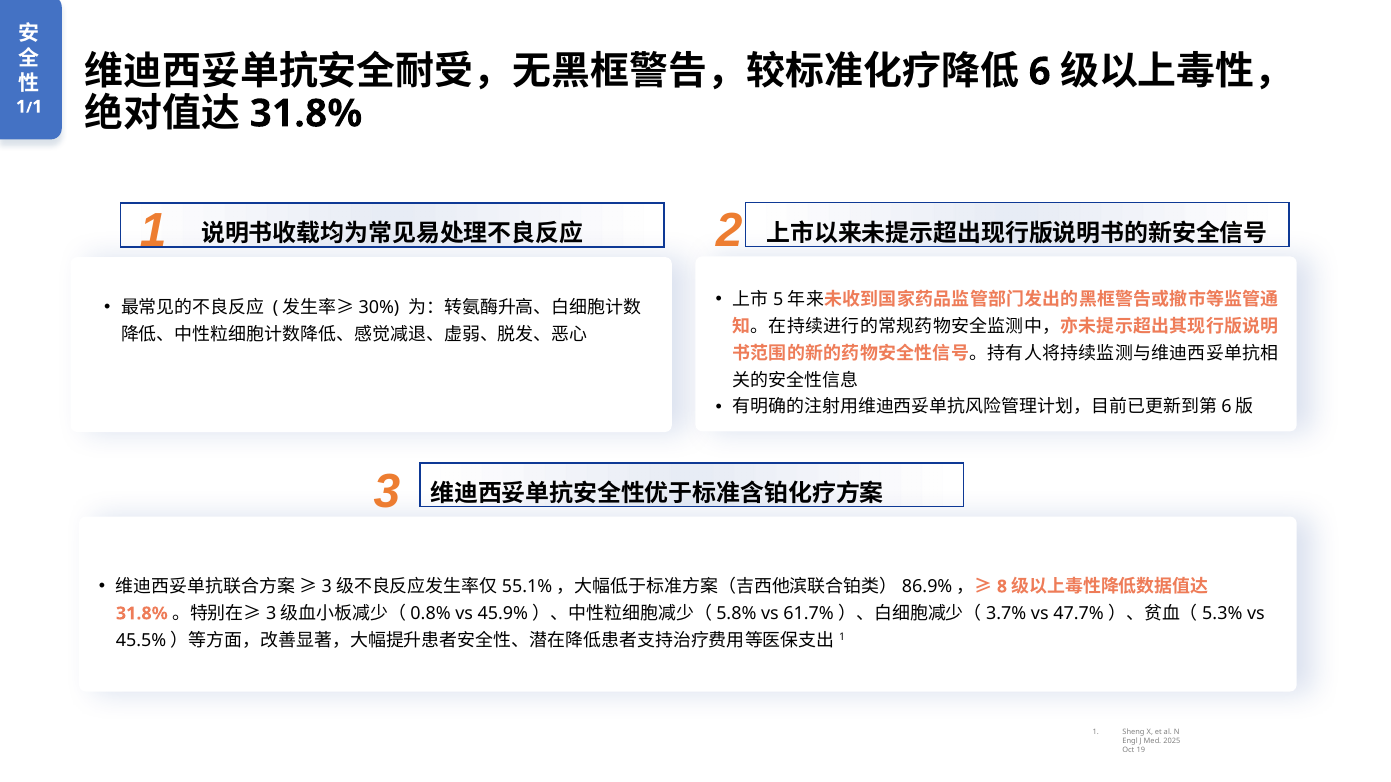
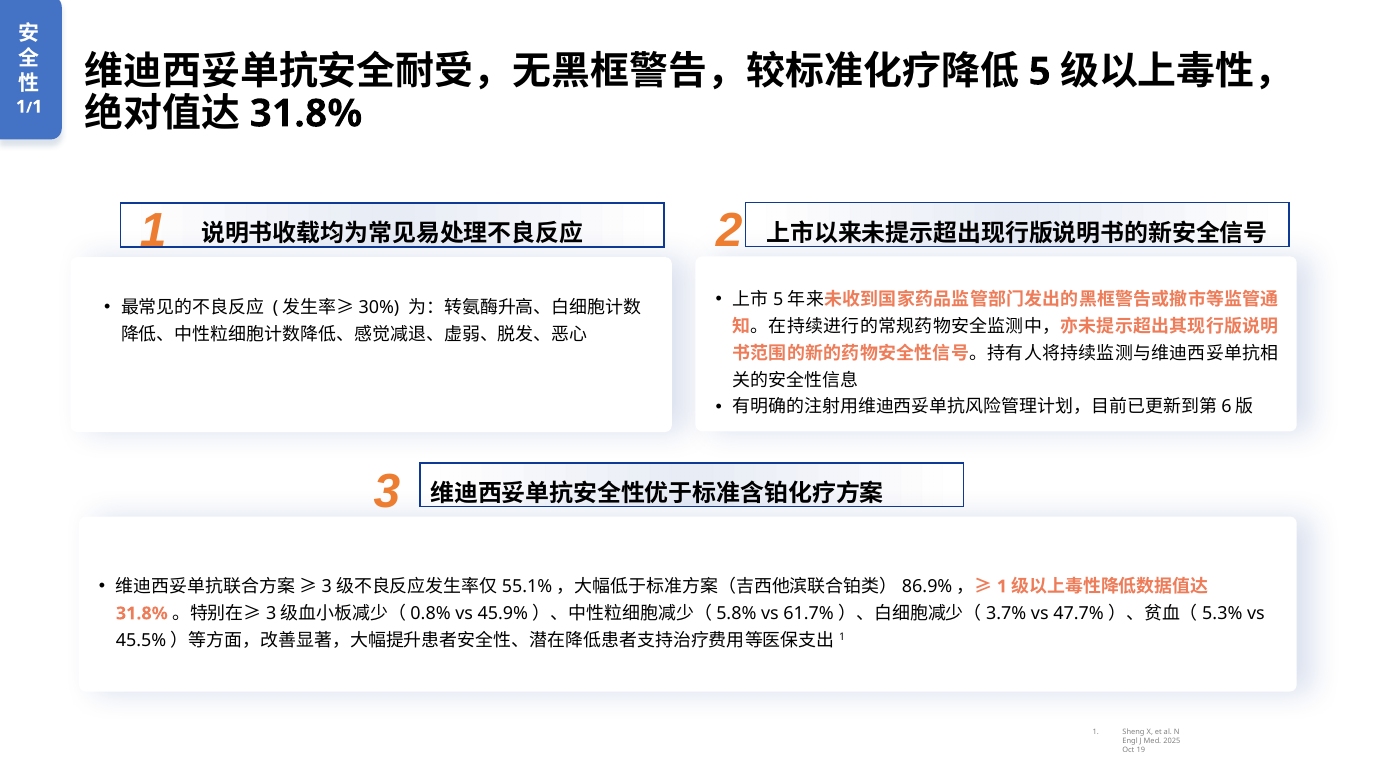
6 at (1040, 72): 6 -> 5
8 at (1002, 587): 8 -> 1
